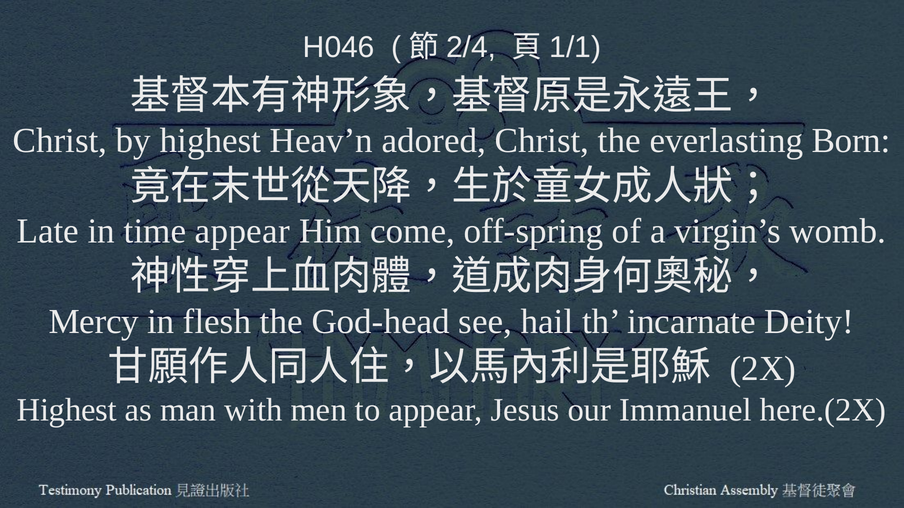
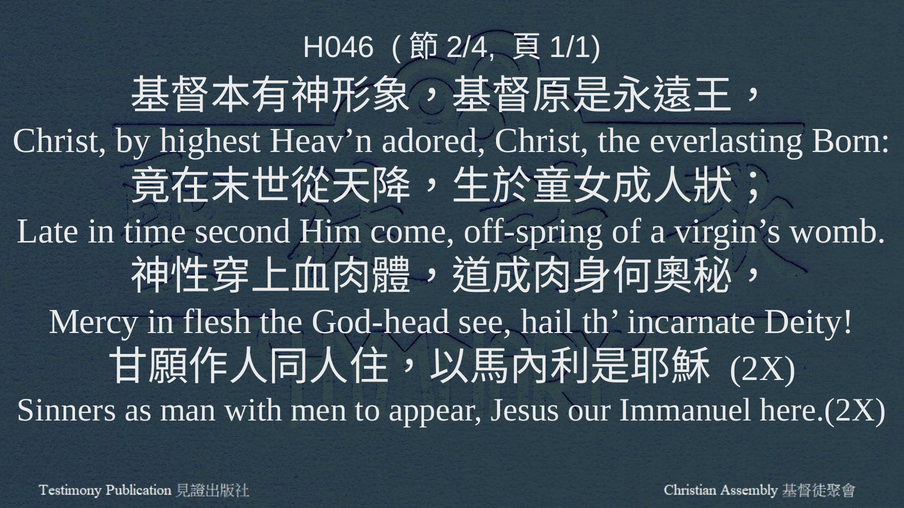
time appear: appear -> second
Highest at (67, 411): Highest -> Sinners
